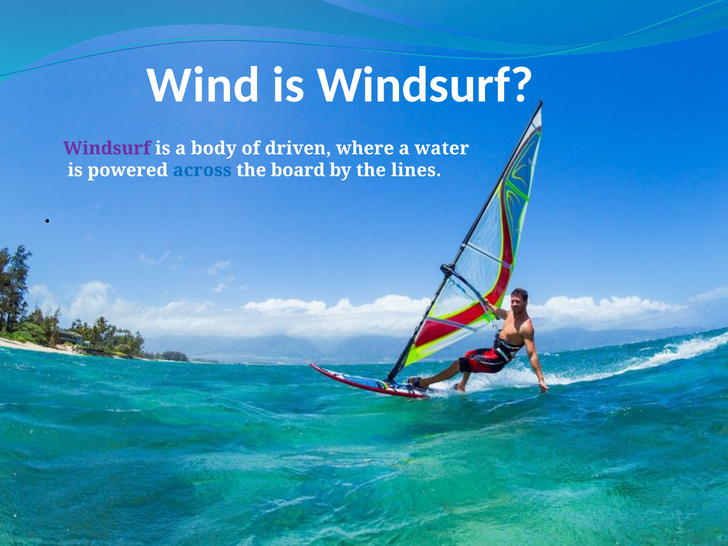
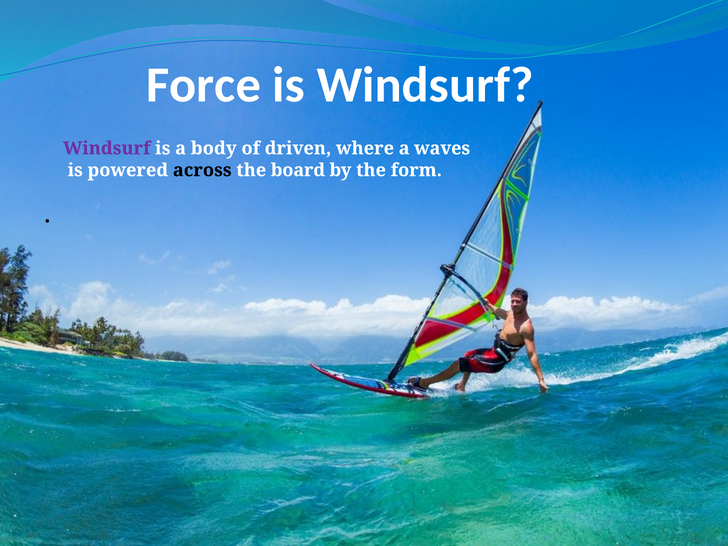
Wind: Wind -> Force
water: water -> waves
across colour: blue -> black
lines: lines -> form
